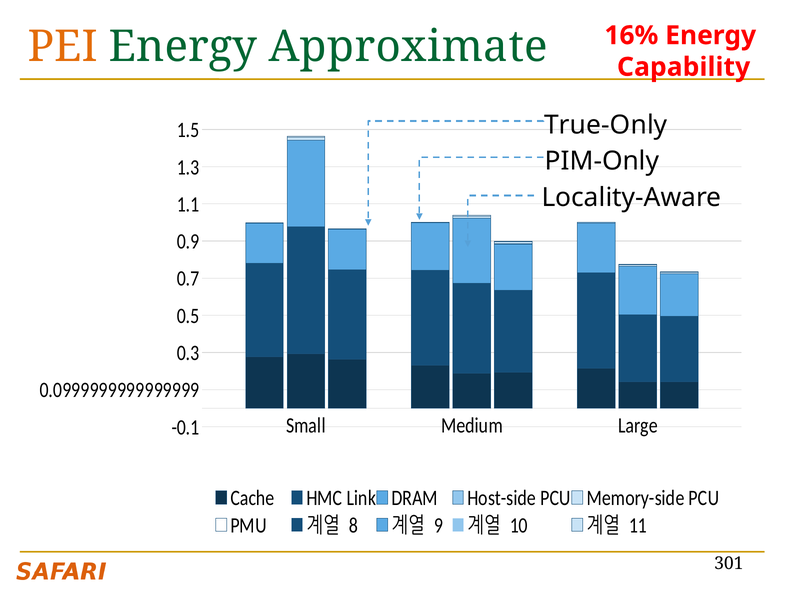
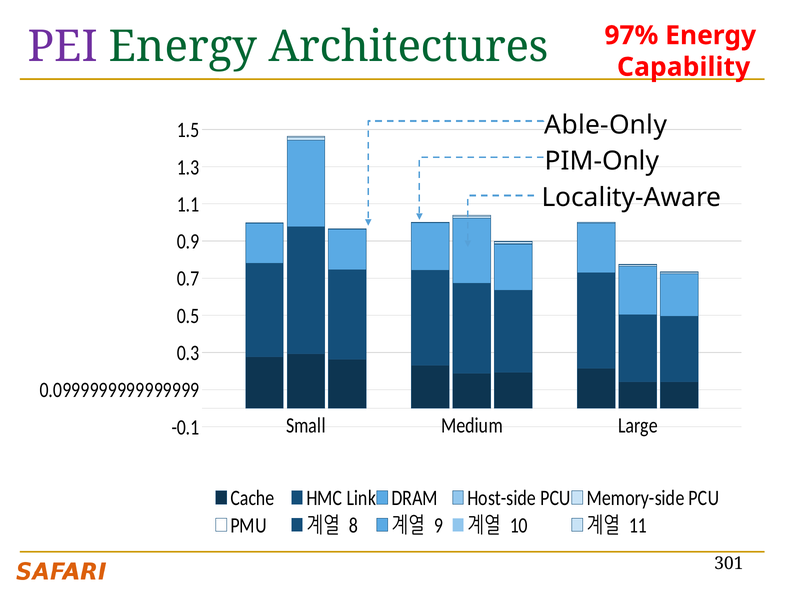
16%: 16% -> 97%
PEI colour: orange -> purple
Approximate: Approximate -> Architectures
True-Only: True-Only -> Able-Only
